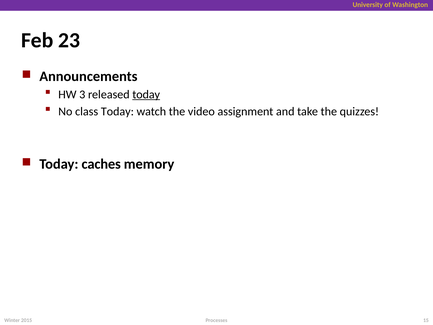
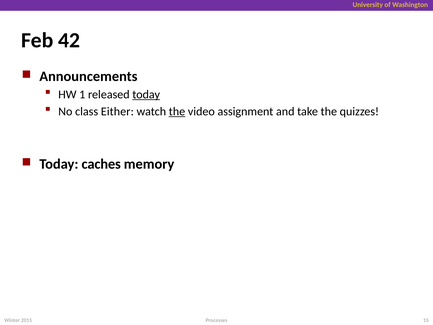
23: 23 -> 42
3: 3 -> 1
class Today: Today -> Either
the at (177, 111) underline: none -> present
